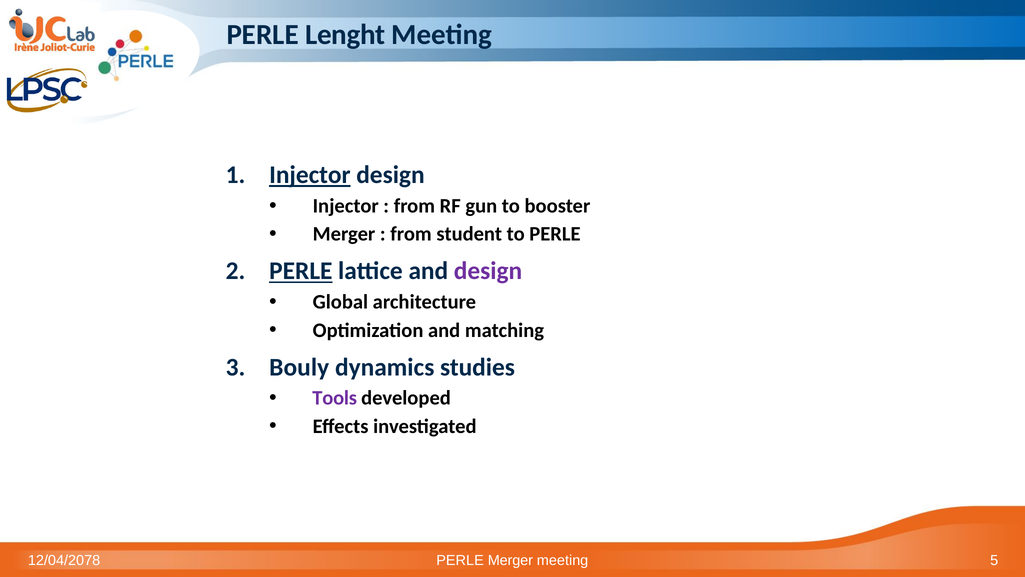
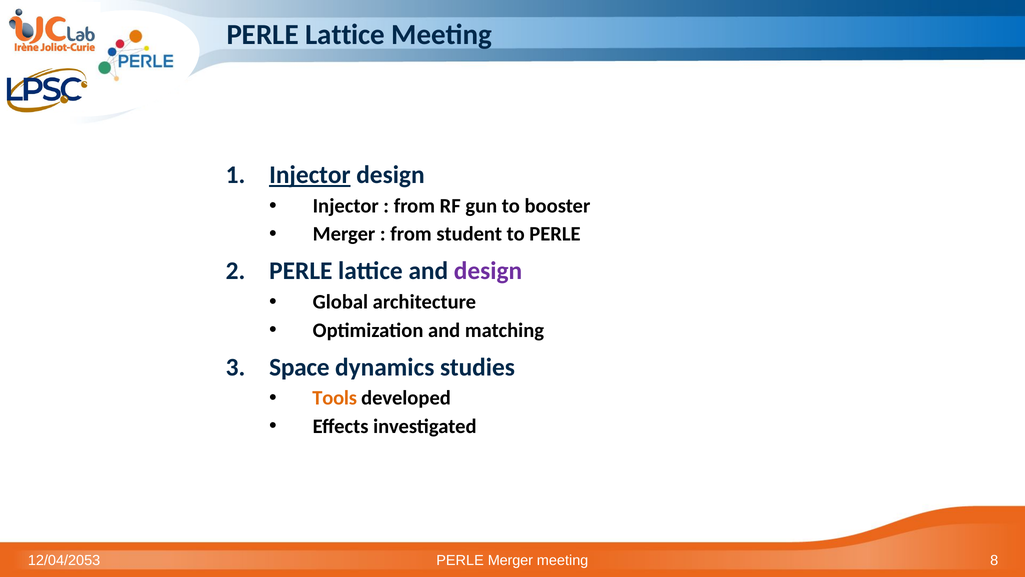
Lenght at (345, 35): Lenght -> Lattice
PERLE at (301, 271) underline: present -> none
Bouly: Bouly -> Space
Tools colour: purple -> orange
12/04/2078: 12/04/2078 -> 12/04/2053
5: 5 -> 8
